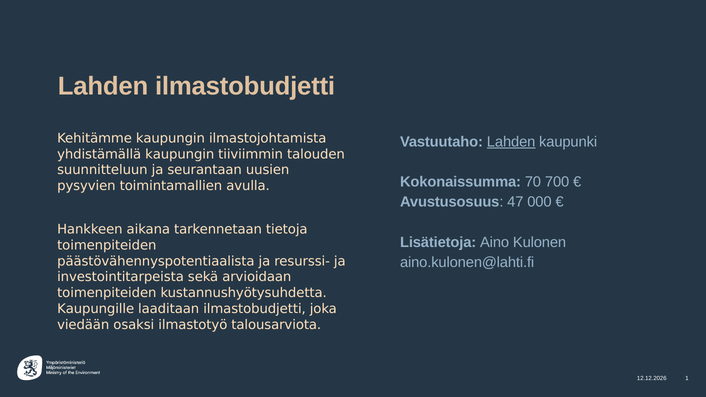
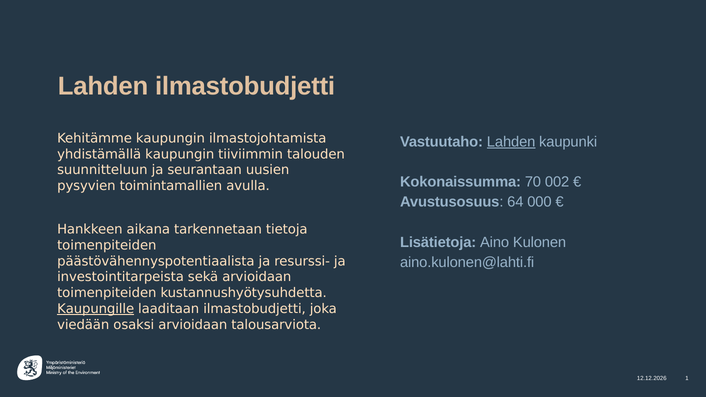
700: 700 -> 002
47: 47 -> 64
Kaupungille underline: none -> present
osaksi ilmastotyö: ilmastotyö -> arvioidaan
